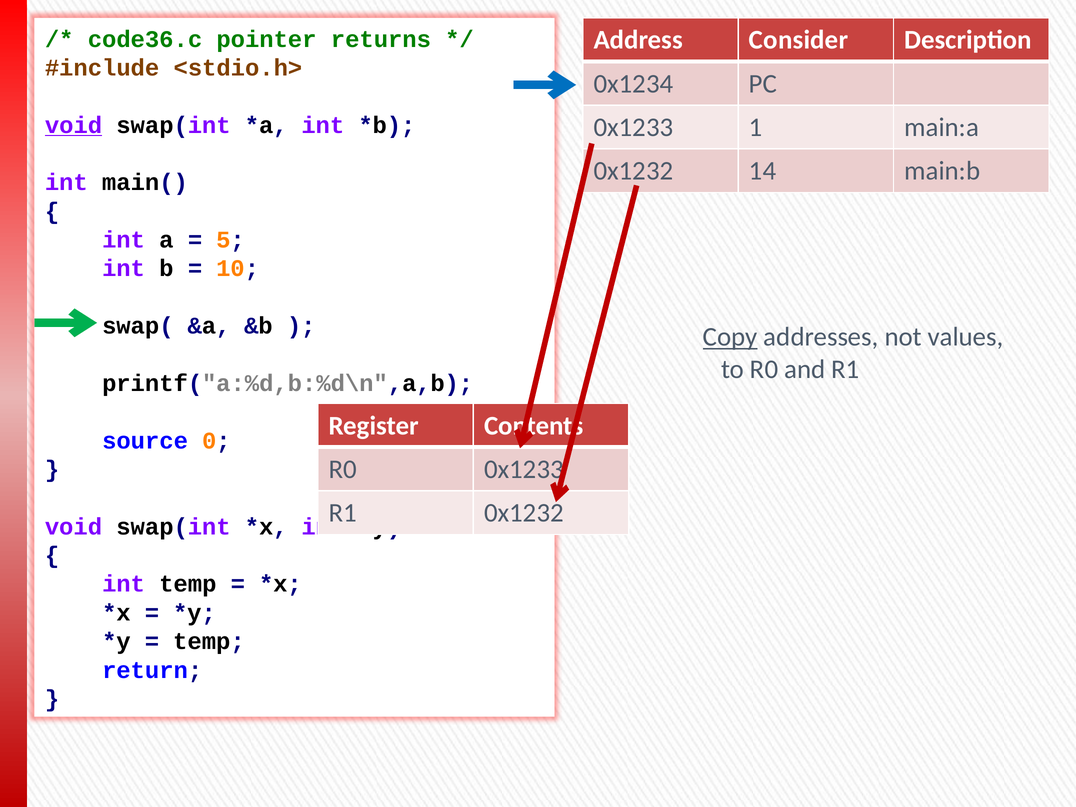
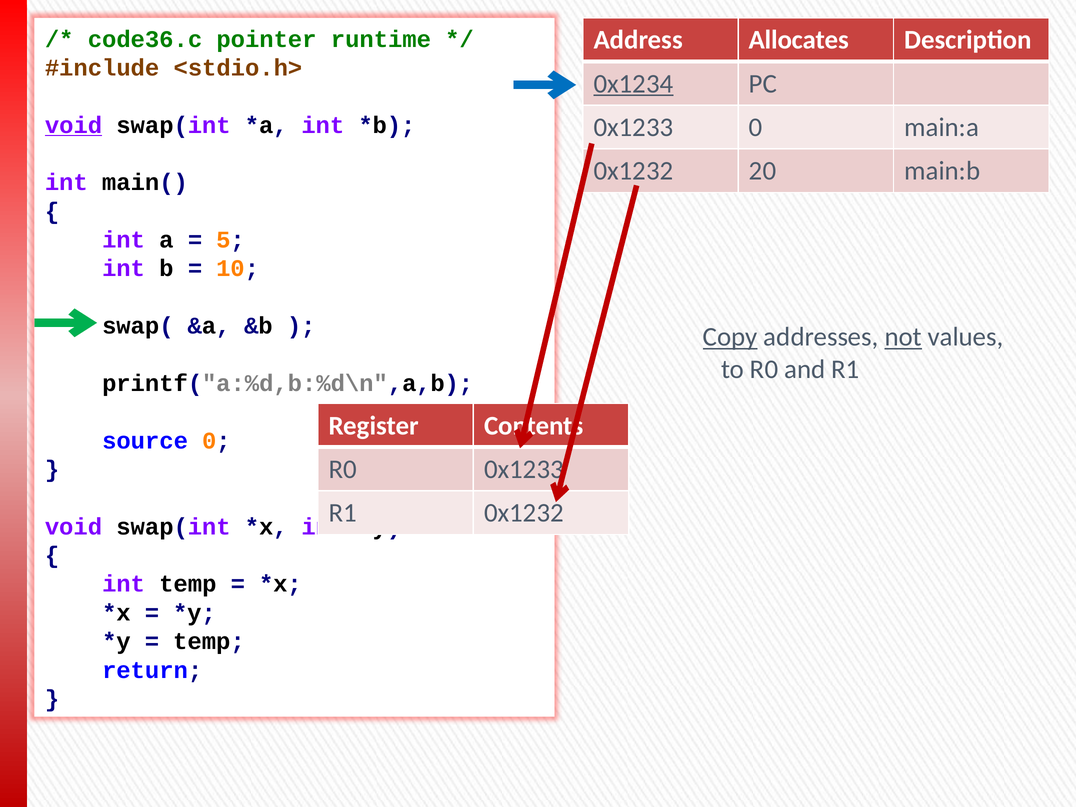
Consider: Consider -> Allocates
returns: returns -> runtime
0x1234 underline: none -> present
0x1233 1: 1 -> 0
14: 14 -> 20
not underline: none -> present
